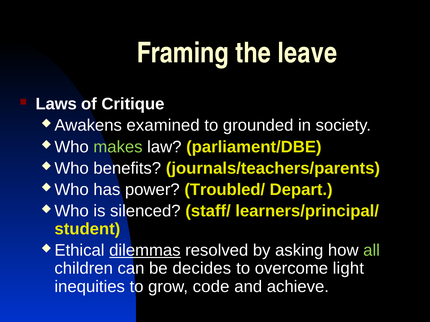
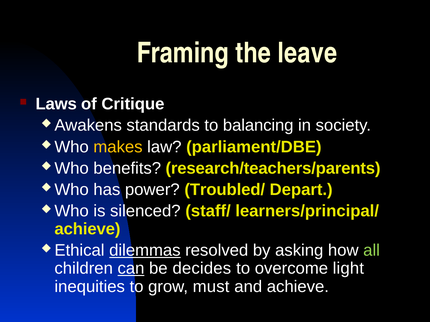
examined: examined -> standards
grounded: grounded -> balancing
makes colour: light green -> yellow
journals/teachers/parents: journals/teachers/parents -> research/teachers/parents
student at (87, 229): student -> achieve
can underline: none -> present
code: code -> must
